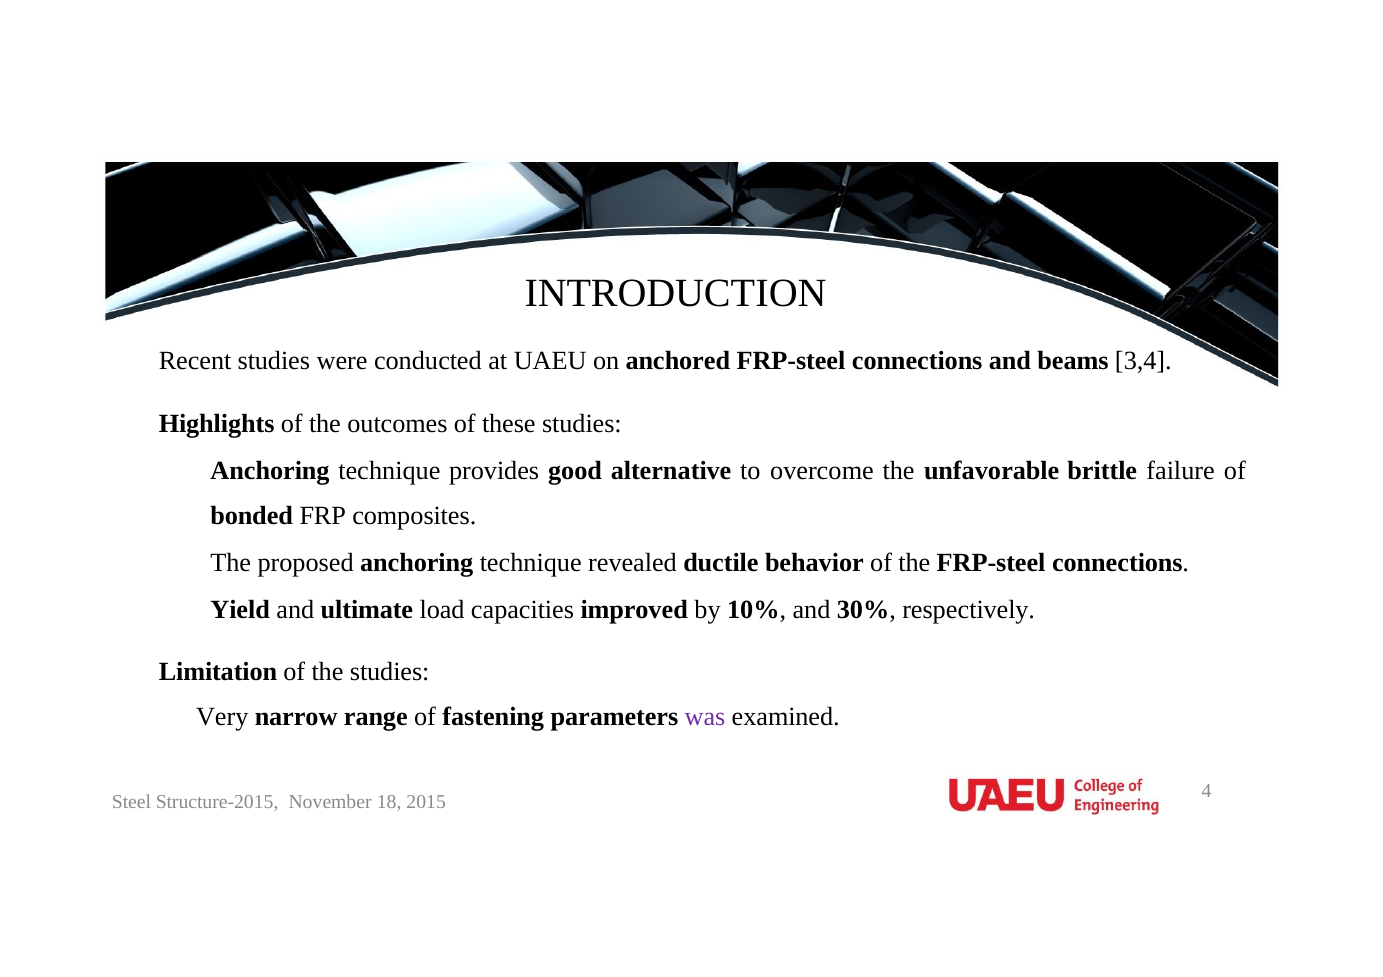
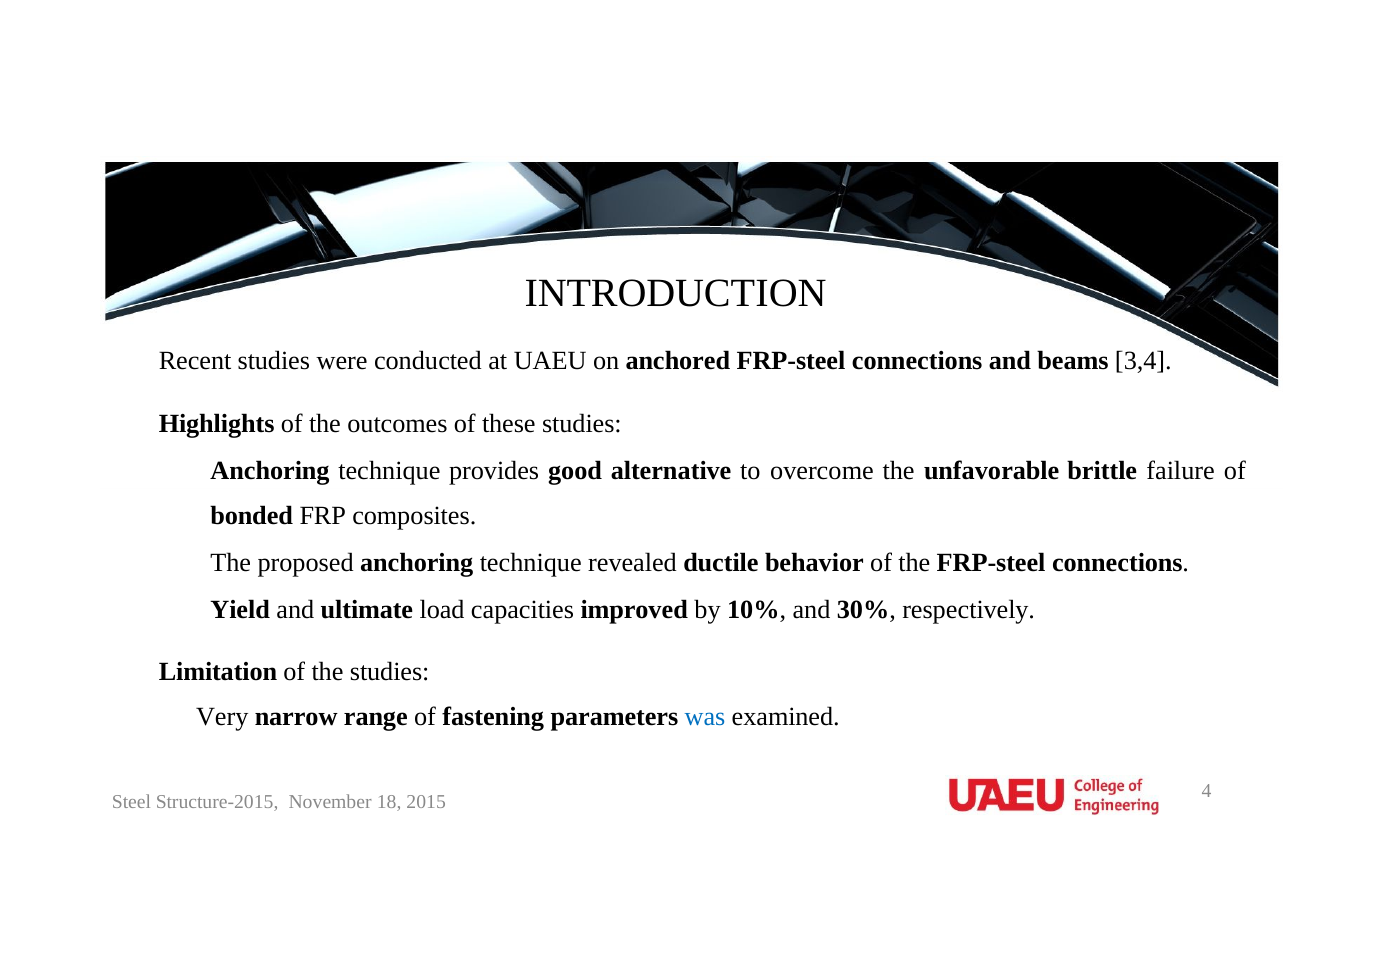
was colour: purple -> blue
